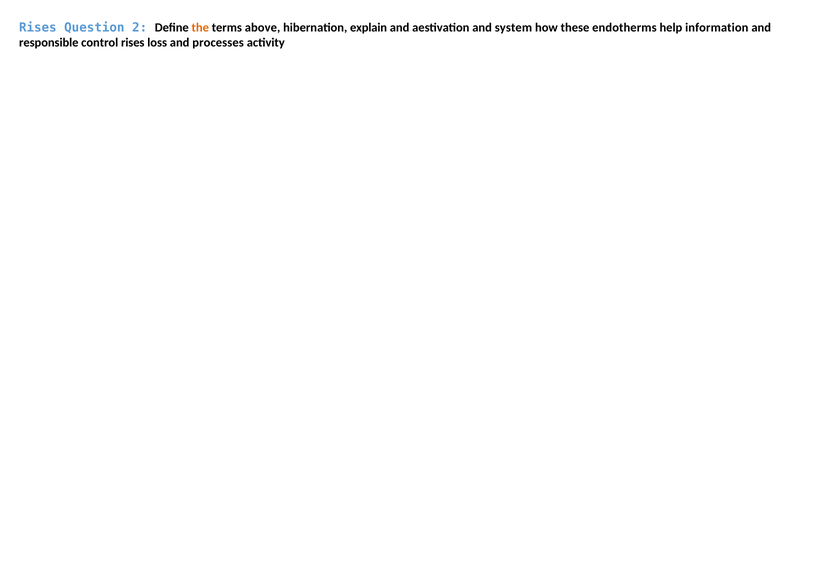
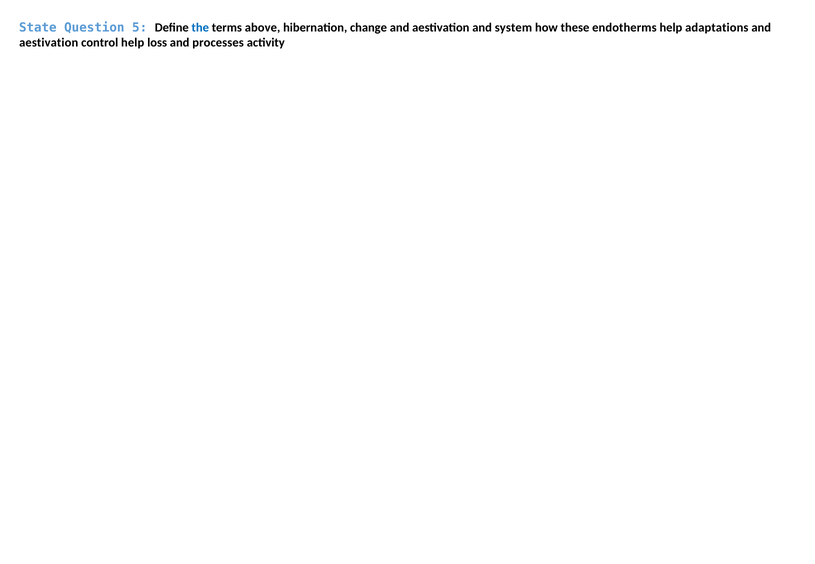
Rises at (38, 27): Rises -> State
2: 2 -> 5
the colour: orange -> blue
explain: explain -> change
information: information -> adaptations
responsible at (49, 42): responsible -> aestivation
control rises: rises -> help
